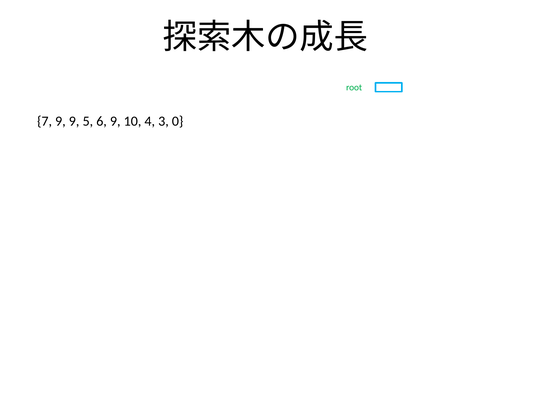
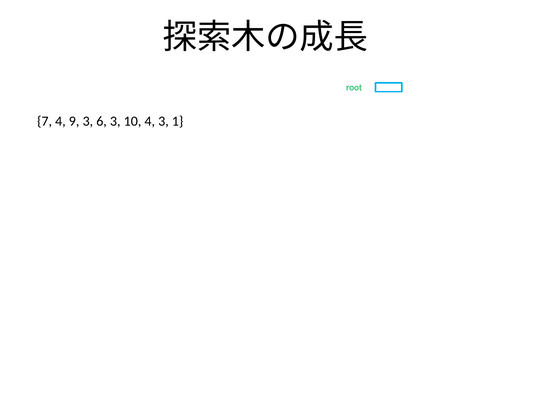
7 9: 9 -> 4
9 5: 5 -> 3
6 9: 9 -> 3
0: 0 -> 1
